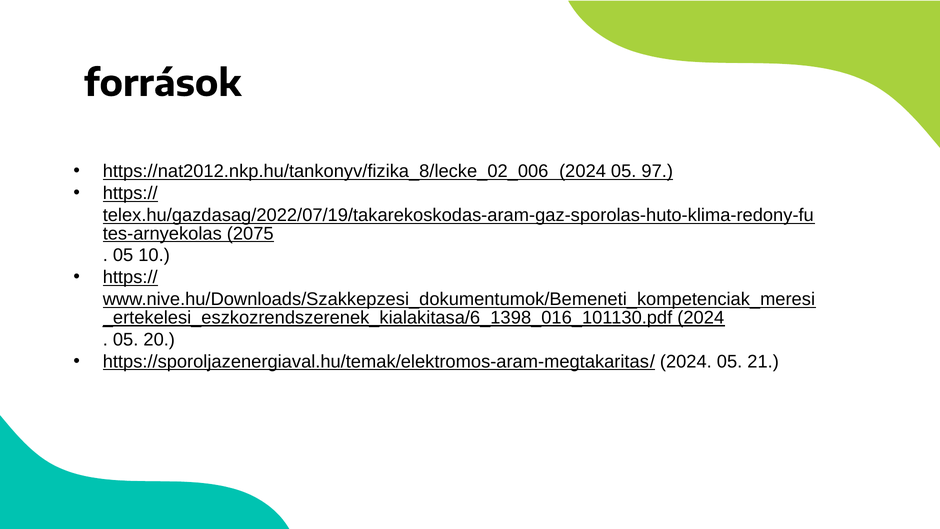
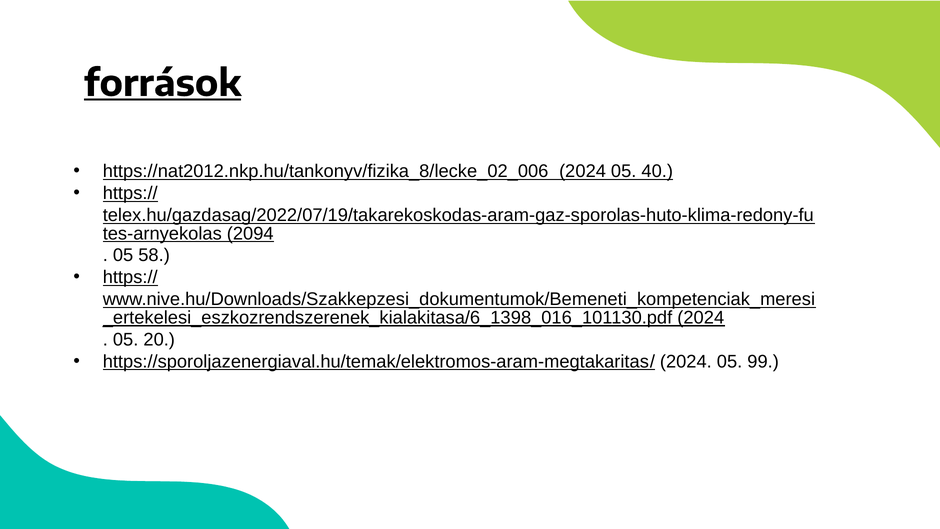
források underline: none -> present
97: 97 -> 40
2075: 2075 -> 2094
10: 10 -> 58
21: 21 -> 99
